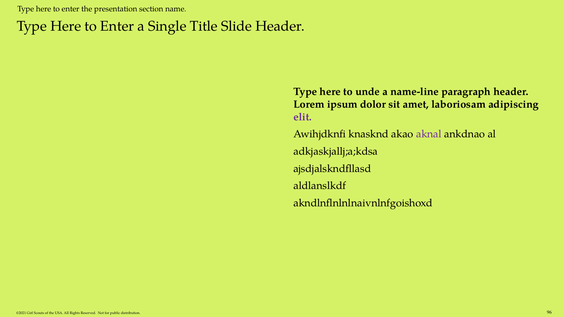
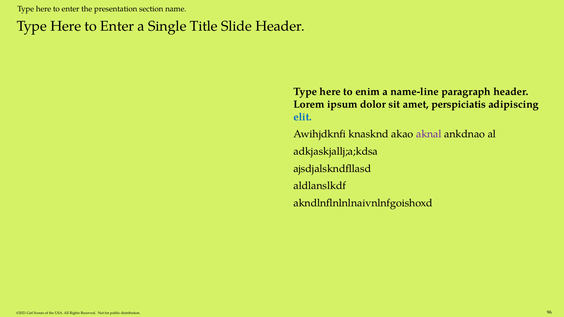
unde: unde -> enim
laboriosam: laboriosam -> perspiciatis
elit colour: purple -> blue
